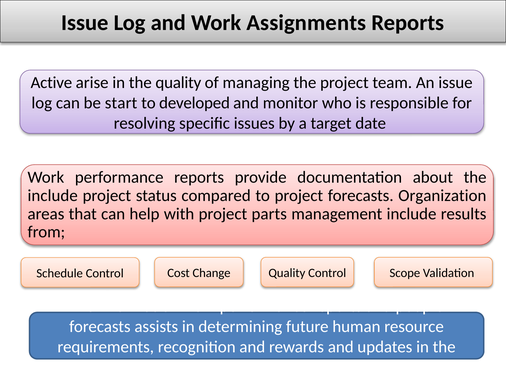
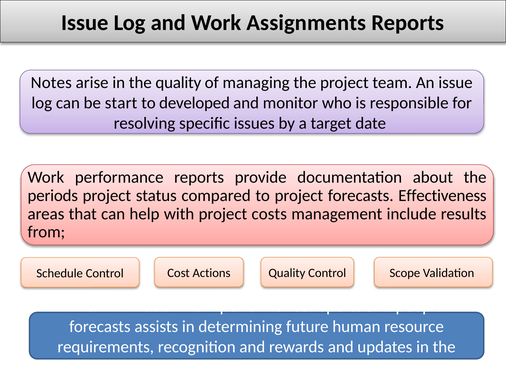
Active: Active -> Notes
include at (53, 195): include -> periods
Organization: Organization -> Effectiveness
parts: parts -> costs
Change: Change -> Actions
